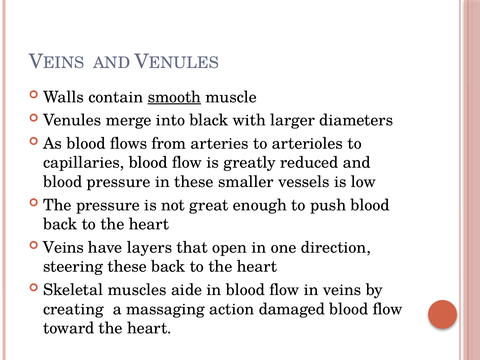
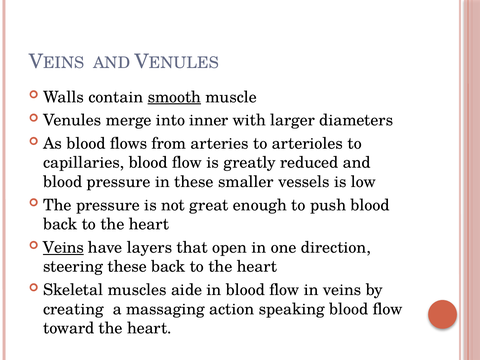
black: black -> inner
Veins at (63, 248) underline: none -> present
damaged: damaged -> speaking
